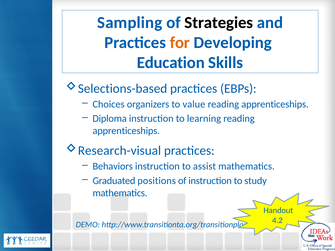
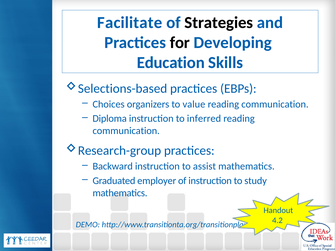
Sampling: Sampling -> Facilitate
for colour: orange -> black
apprenticeships at (275, 104): apprenticeships -> communication
learning: learning -> inferred
apprenticeships at (126, 131): apprenticeships -> communication
Research-visual: Research-visual -> Research-group
Behaviors: Behaviors -> Backward
positions: positions -> employer
